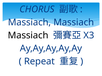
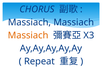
Massiach at (28, 36) colour: black -> orange
